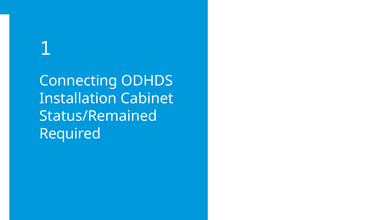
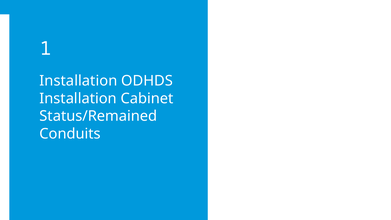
Connecting at (78, 81): Connecting -> Installation
Required: Required -> Conduits
